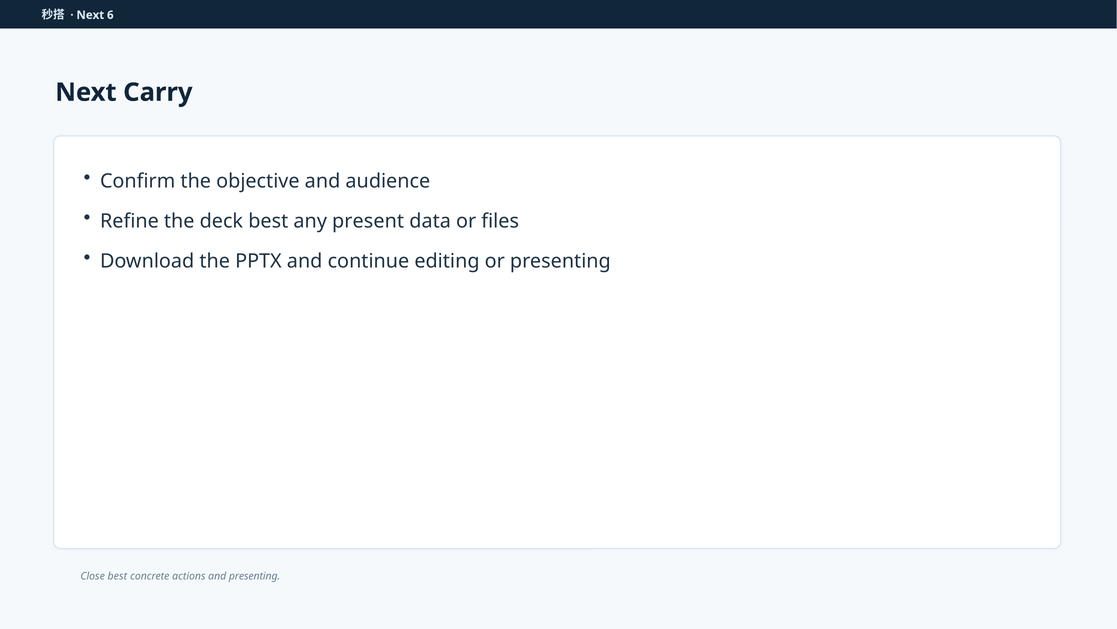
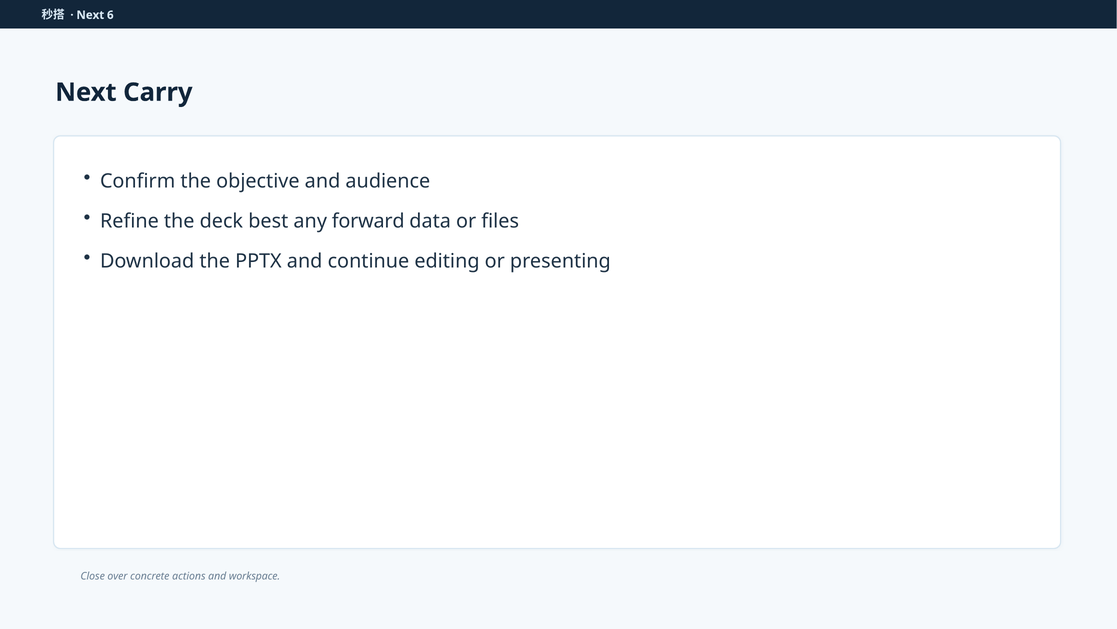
present: present -> forward
Close best: best -> over
and presenting: presenting -> workspace
